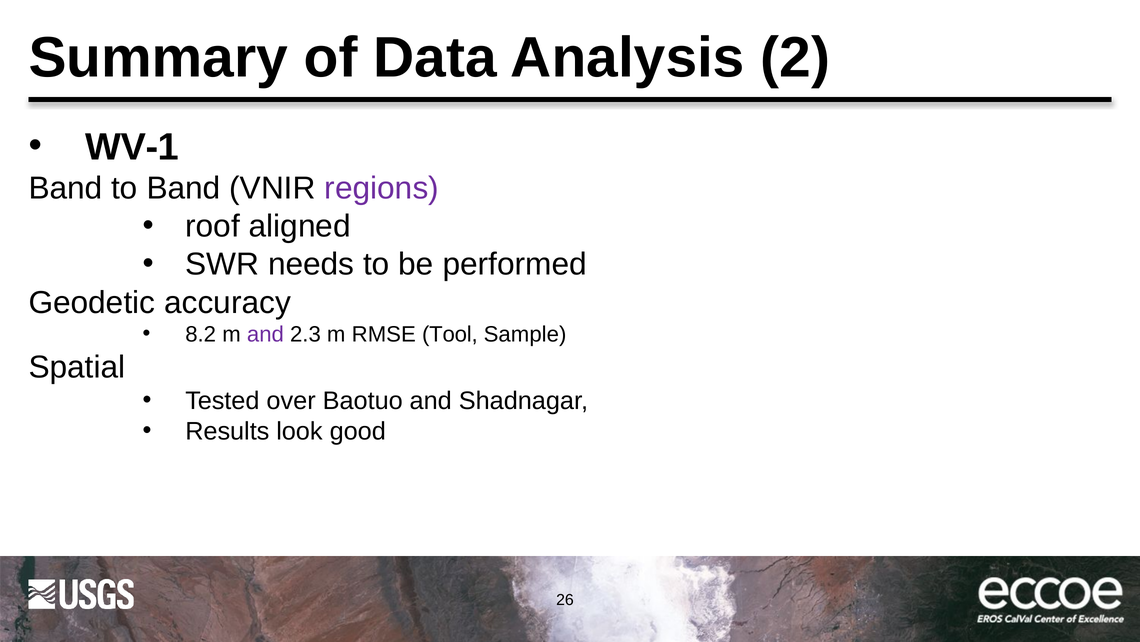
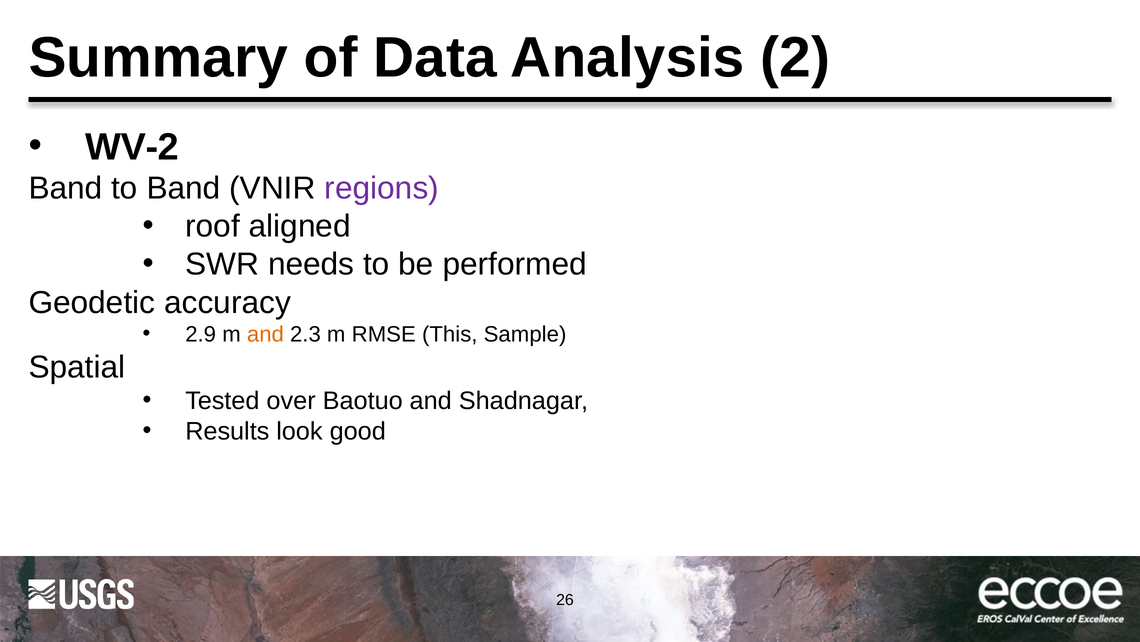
WV-1: WV-1 -> WV-2
8.2: 8.2 -> 2.9
and at (265, 334) colour: purple -> orange
Tool: Tool -> This
